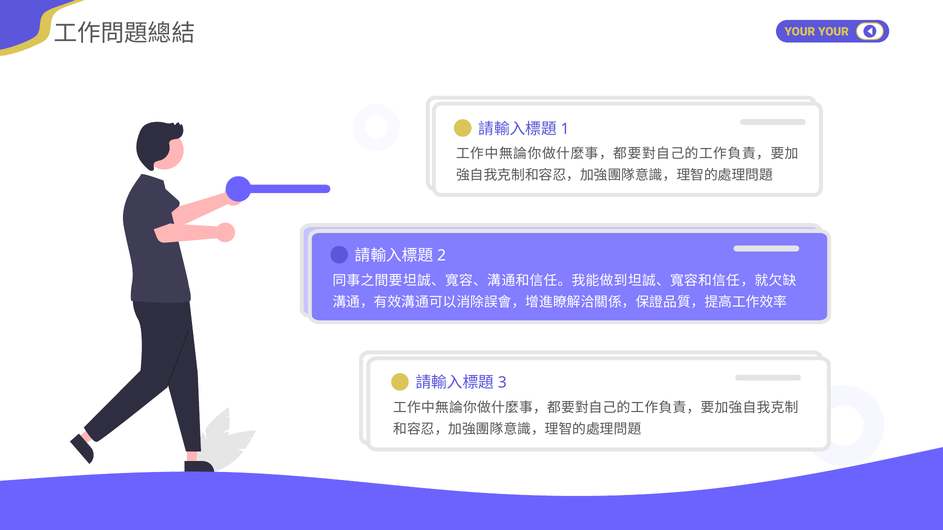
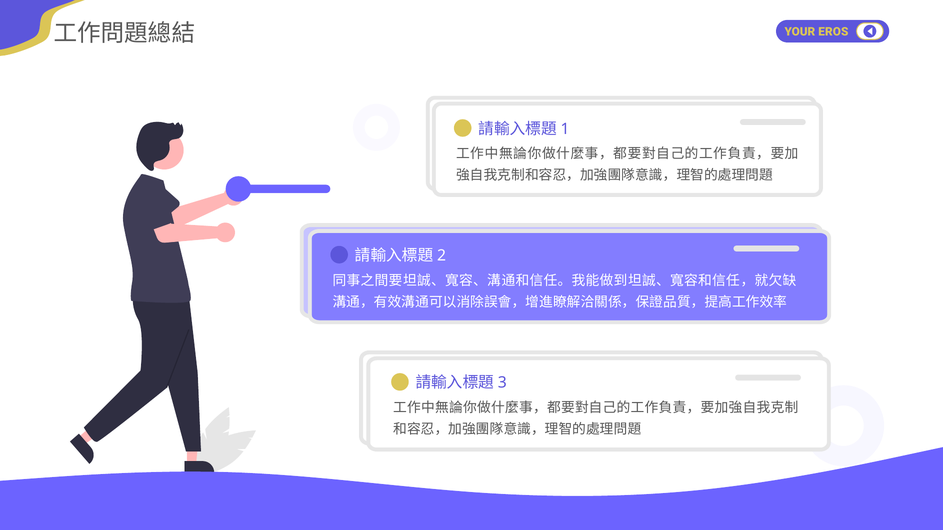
YOUR YOUR: YOUR -> EROS
